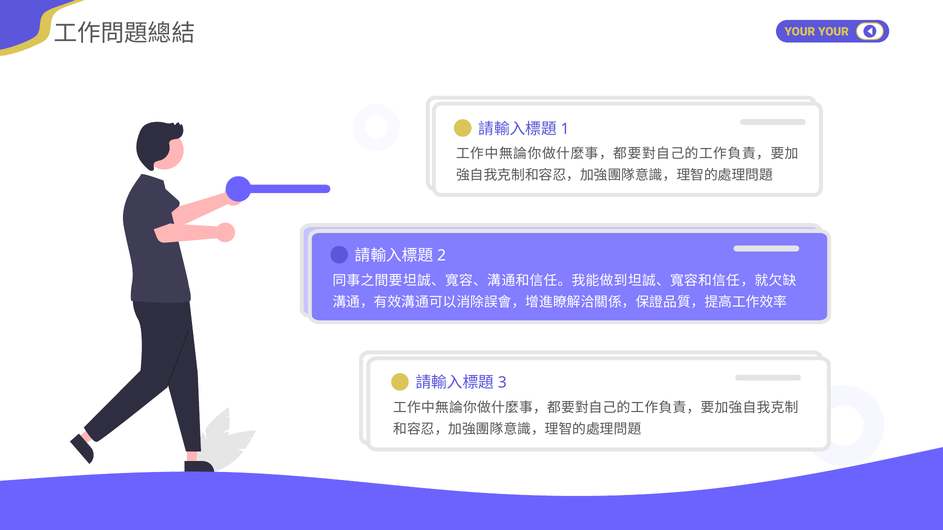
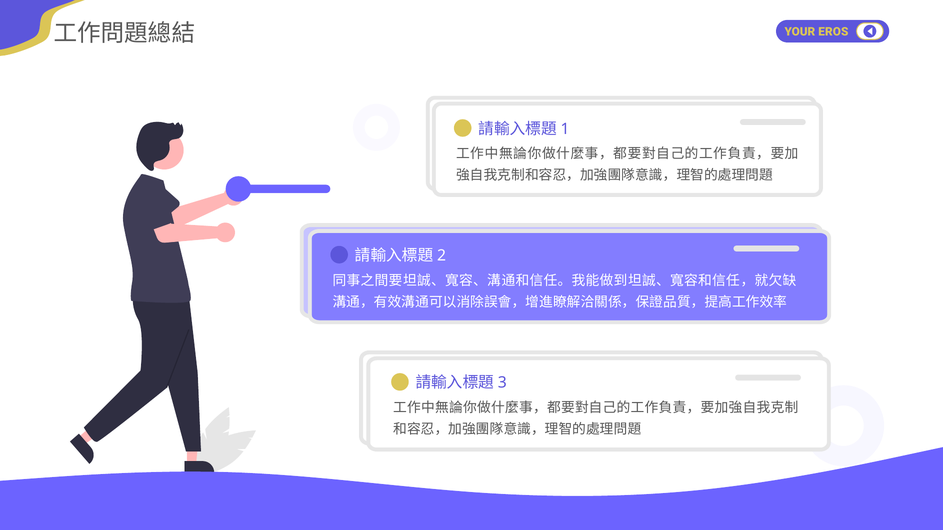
YOUR YOUR: YOUR -> EROS
